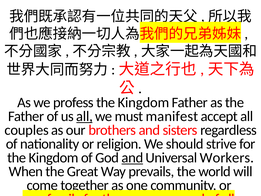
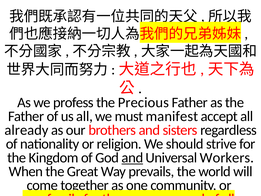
profess the Kingdom: Kingdom -> Precious
all at (84, 116) underline: present -> none
couples: couples -> already
